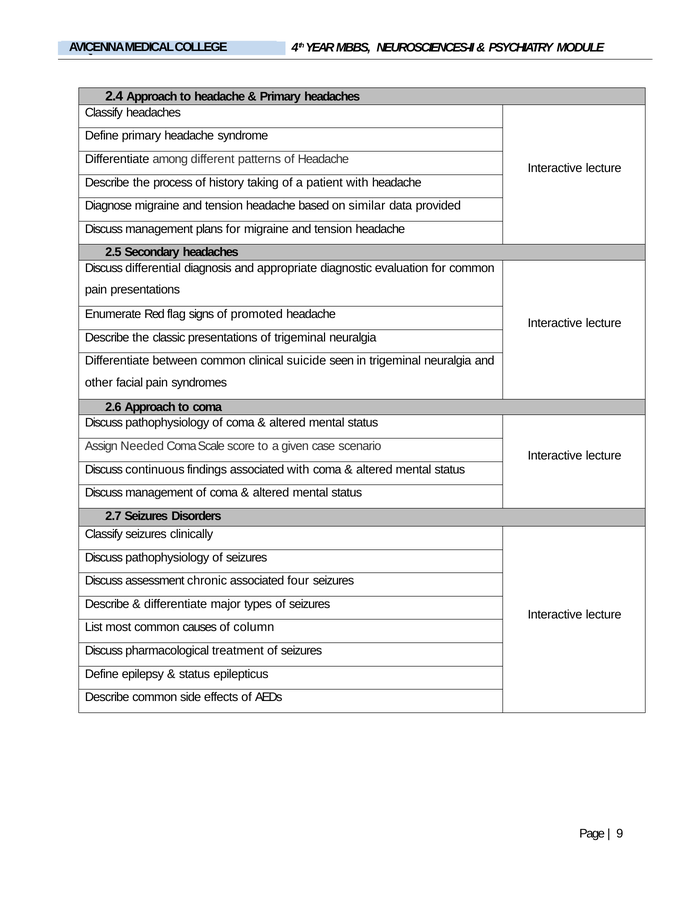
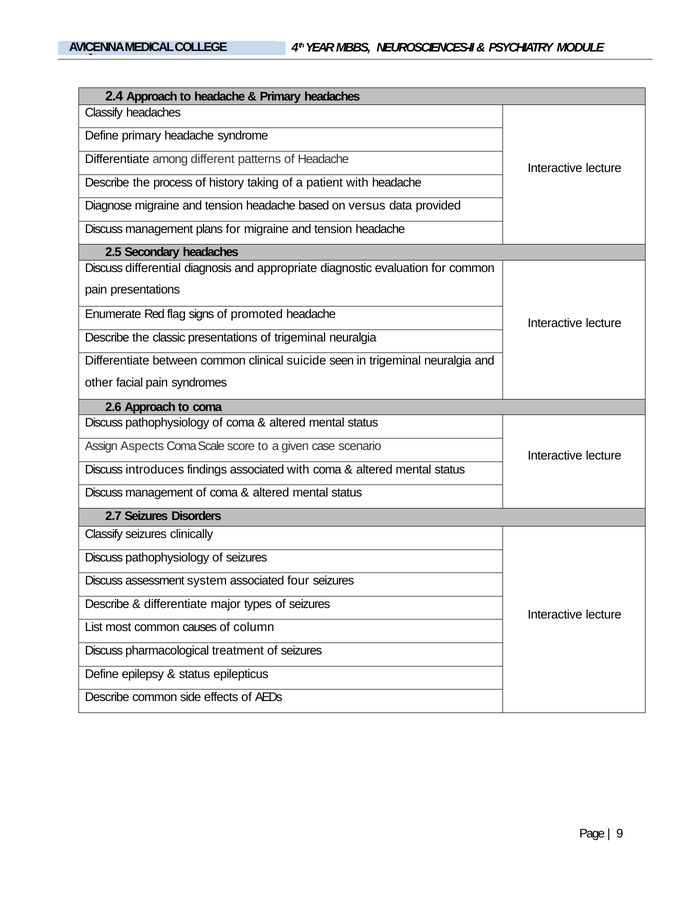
similar: similar -> versus
Needed: Needed -> Aspects
continuous: continuous -> introduces
chronic: chronic -> system
